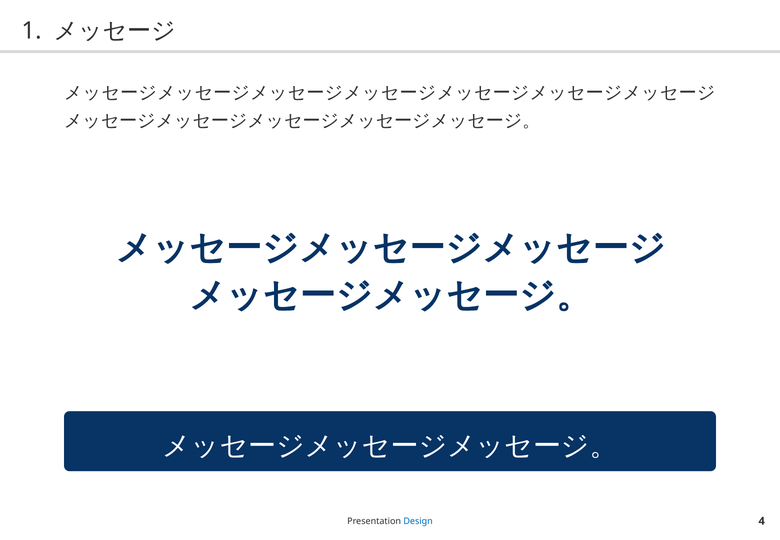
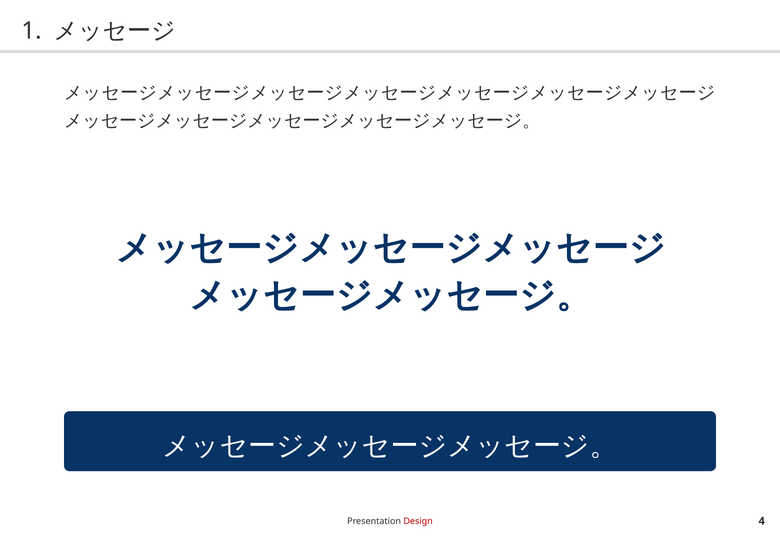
Design colour: blue -> red
